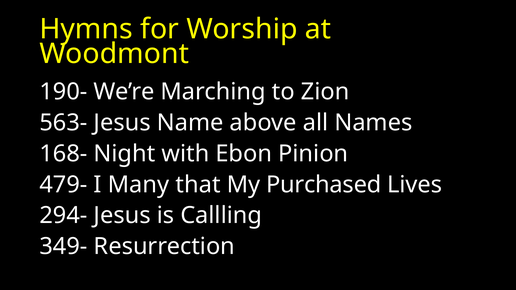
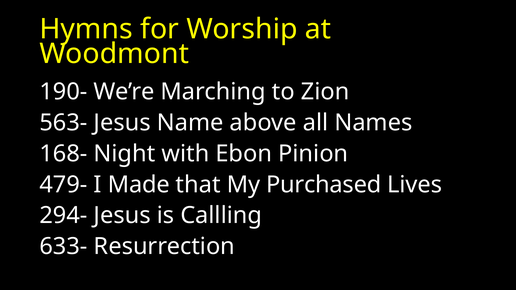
Many: Many -> Made
349-: 349- -> 633-
